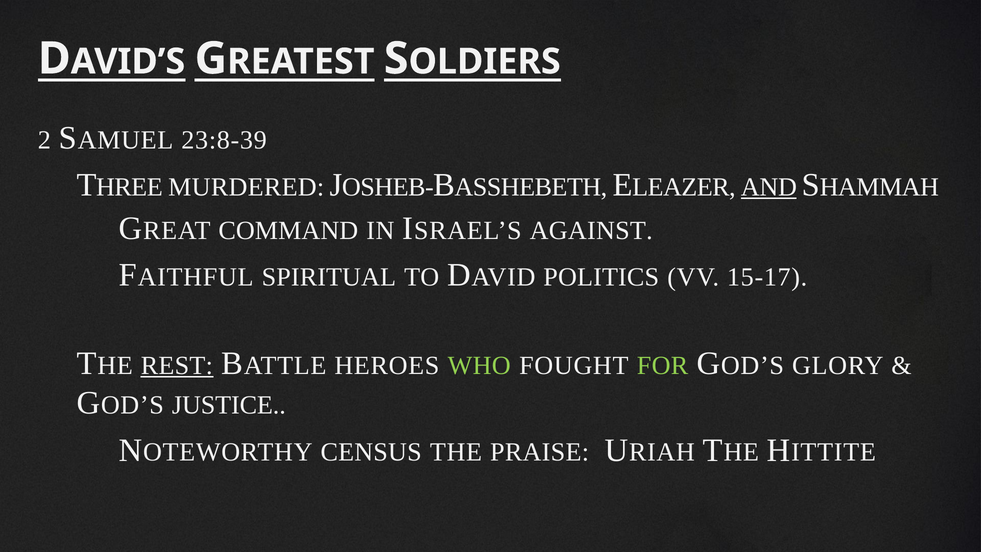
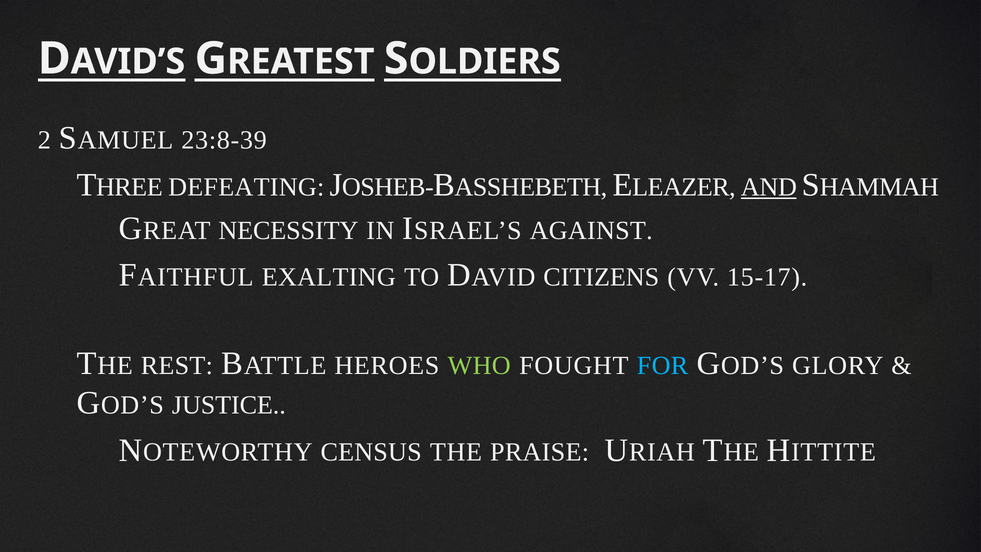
MURDERED: MURDERED -> DEFEATING
COMMAND: COMMAND -> NECESSITY
SPIRITUAL: SPIRITUAL -> EXALTING
POLITICS: POLITICS -> CITIZENS
REST underline: present -> none
FOR colour: light green -> light blue
